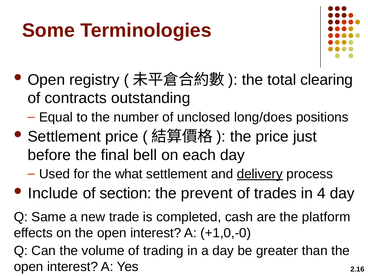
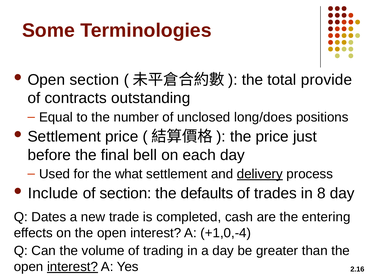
Open registry: registry -> section
clearing: clearing -> provide
prevent: prevent -> defaults
4: 4 -> 8
Same: Same -> Dates
platform: platform -> entering
+1,0,-0: +1,0,-0 -> +1,0,-4
interest at (72, 267) underline: none -> present
